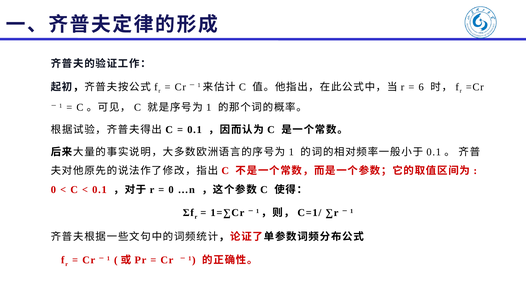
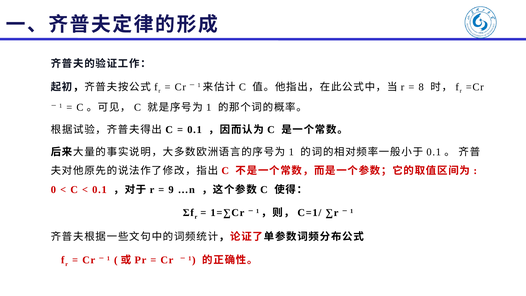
6: 6 -> 8
0 at (171, 190): 0 -> 9
